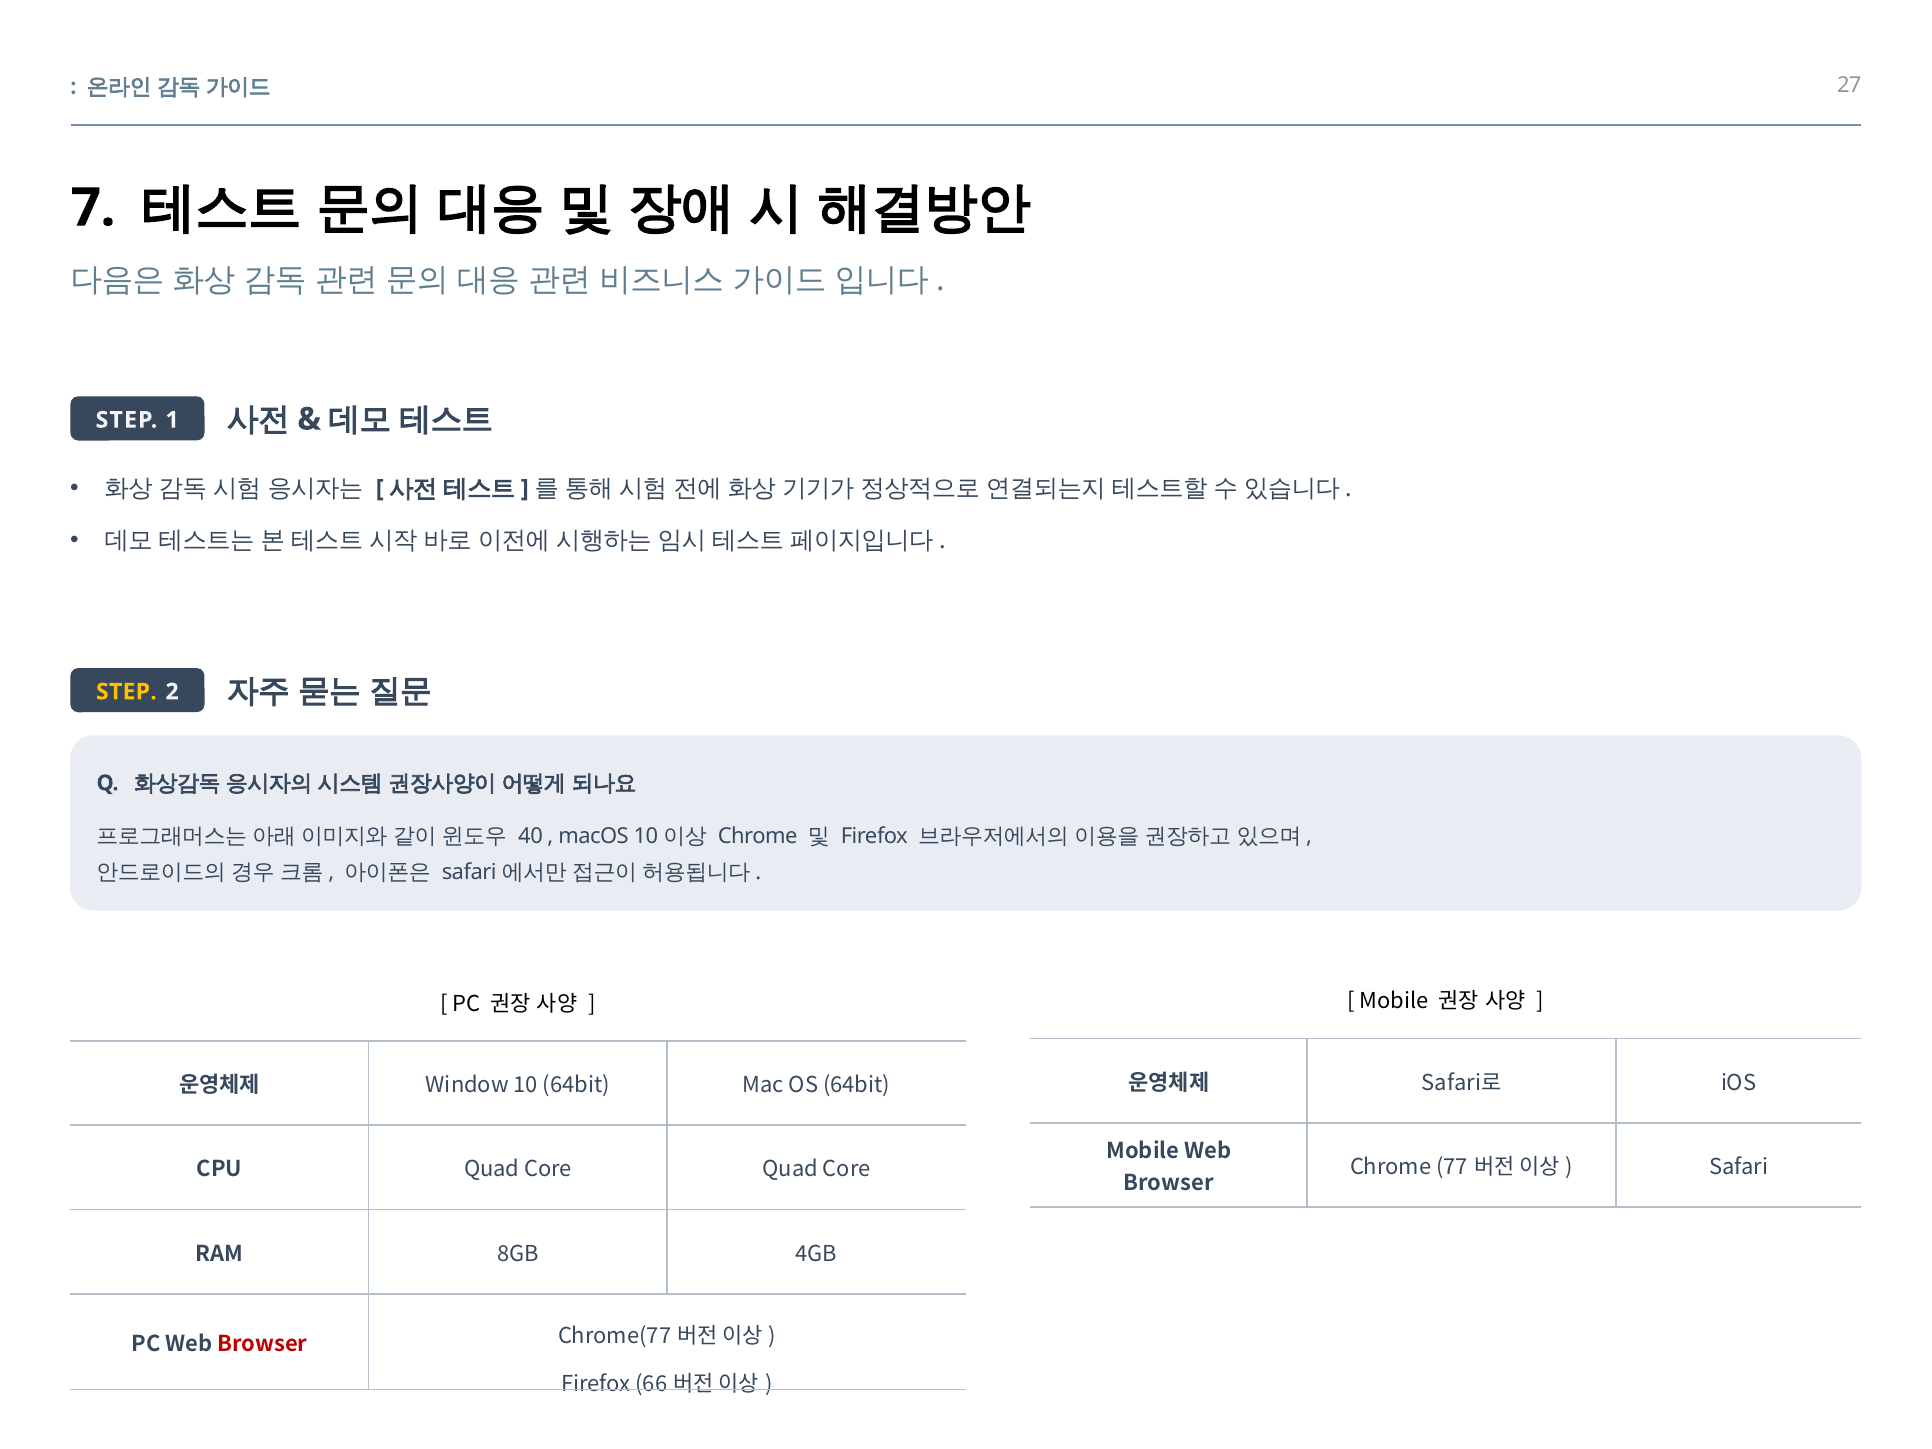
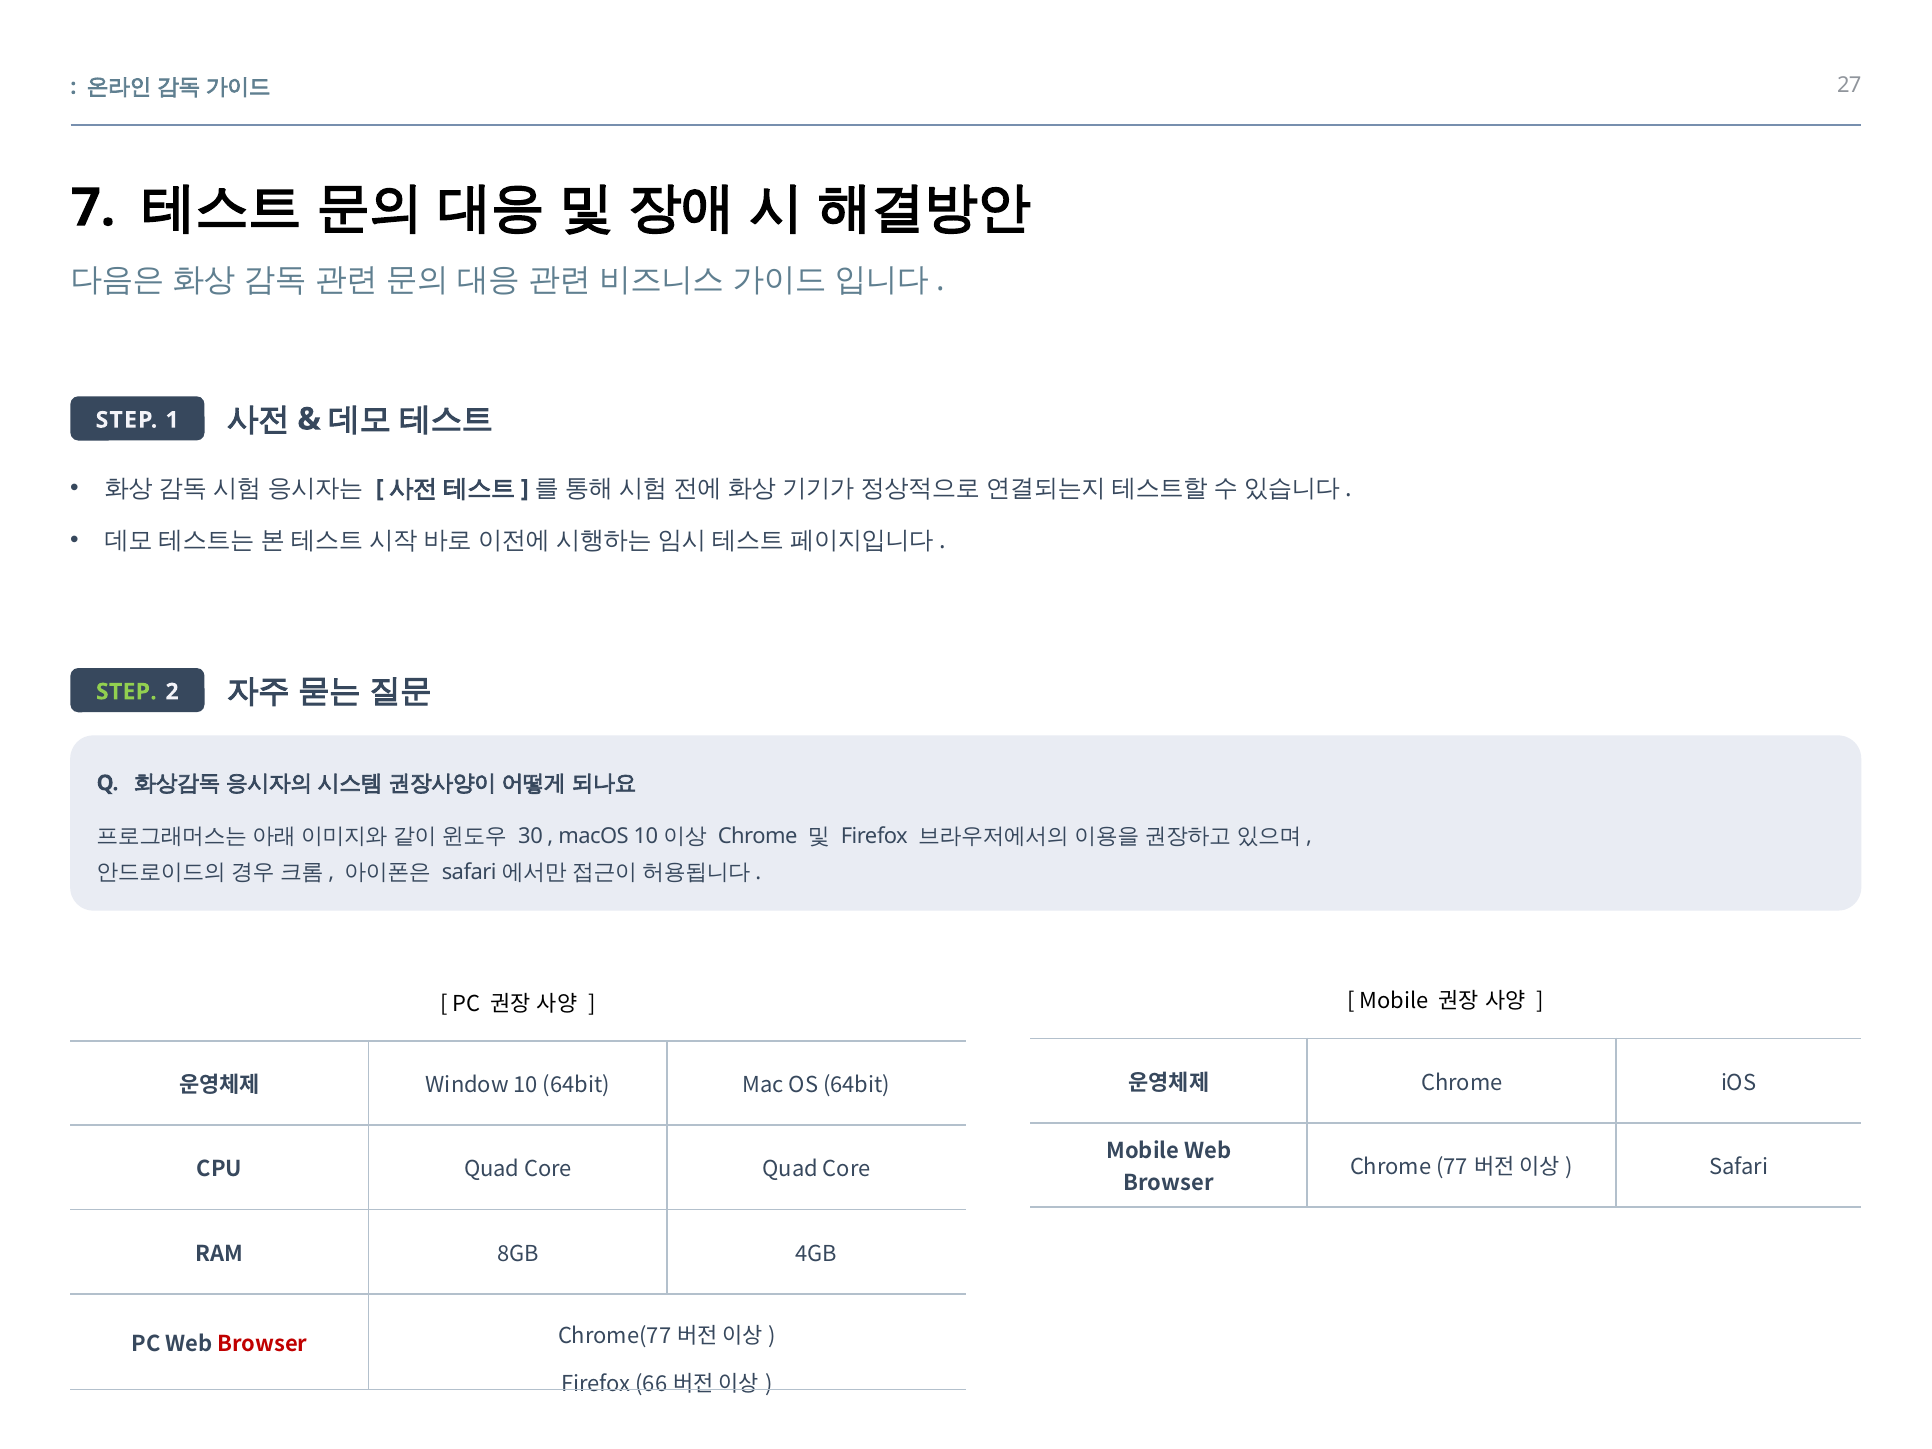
STEP at (126, 692) colour: yellow -> light green
40: 40 -> 30
Safari로 at (1462, 1083): Safari로 -> Chrome
